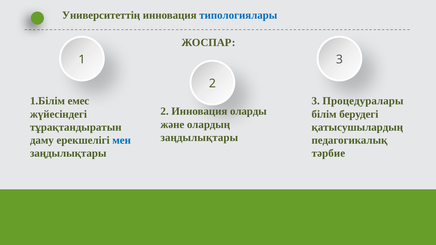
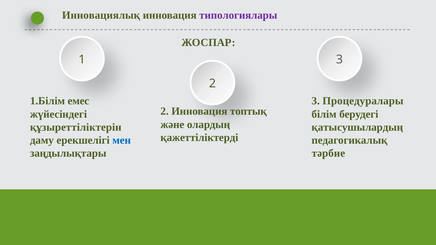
Университеттің: Университеттің -> Инновациялық
типологиялары colour: blue -> purple
оларды: оларды -> топтық
тұрақтандыратын: тұрақтандыратын -> құзыреттіліктерін
заңдылықтары at (199, 138): заңдылықтары -> қажеттіліктерді
